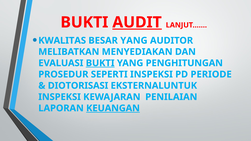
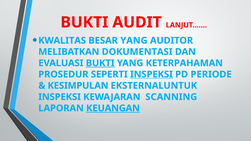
AUDIT underline: present -> none
MENYEDIAKAN: MENYEDIAKAN -> DOKUMENTASI
PENGHITUNGAN: PENGHITUNGAN -> KETERPAHAMAN
INSPEKSI at (151, 74) underline: none -> present
DIOTORISASI: DIOTORISASI -> KESIMPULAN
PENILAIAN: PENILAIAN -> SCANNING
